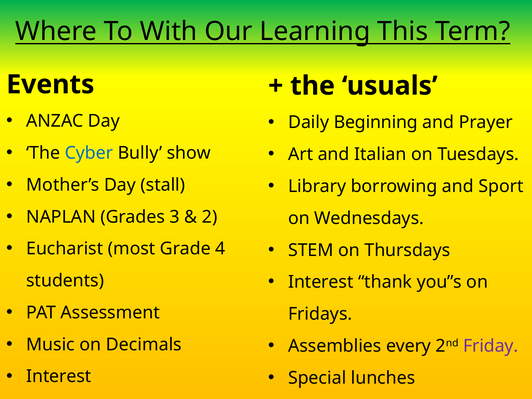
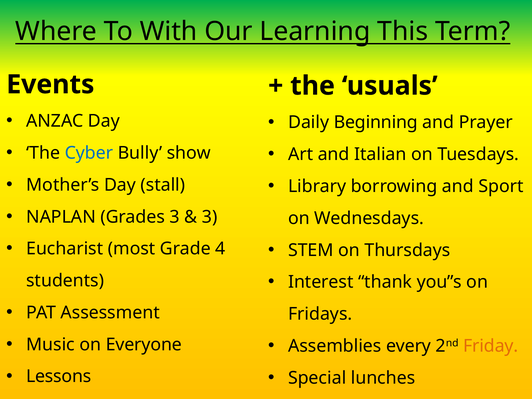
2 at (210, 217): 2 -> 3
Decimals: Decimals -> Everyone
Friday colour: purple -> orange
Interest at (59, 376): Interest -> Lessons
